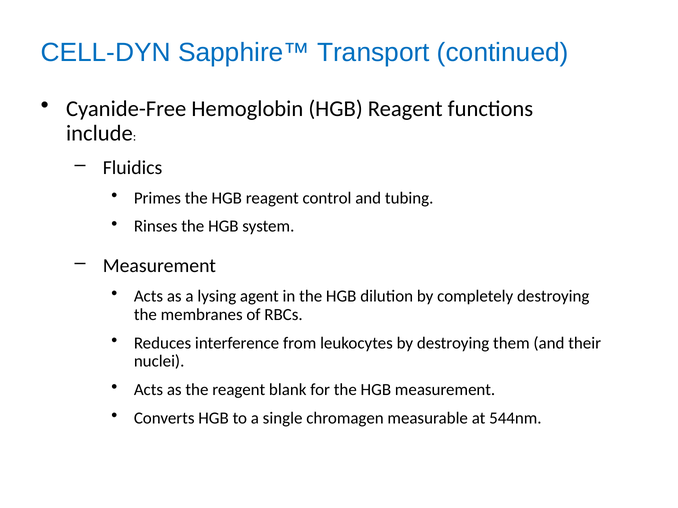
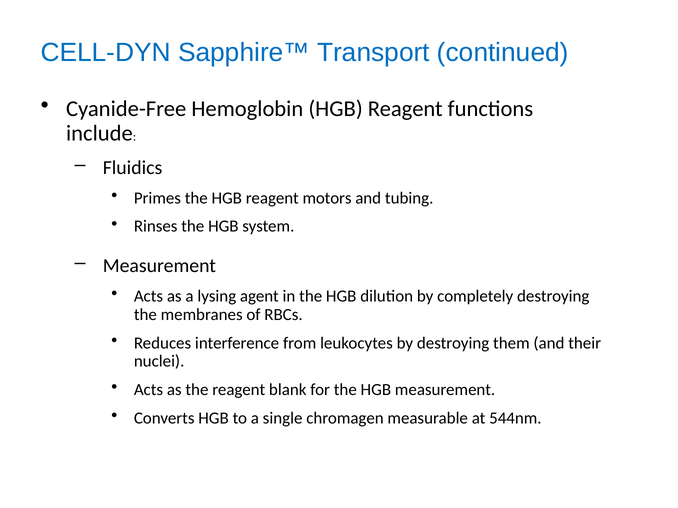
control: control -> motors
